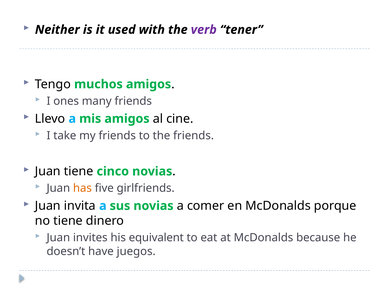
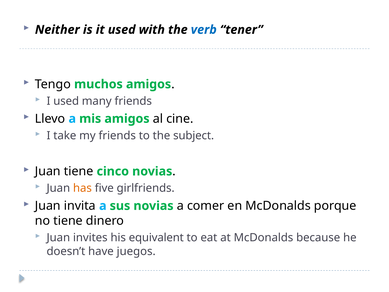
verb colour: purple -> blue
I ones: ones -> used
the friends: friends -> subject
